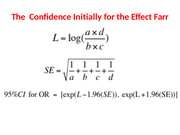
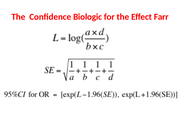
Initially: Initially -> Biologic
